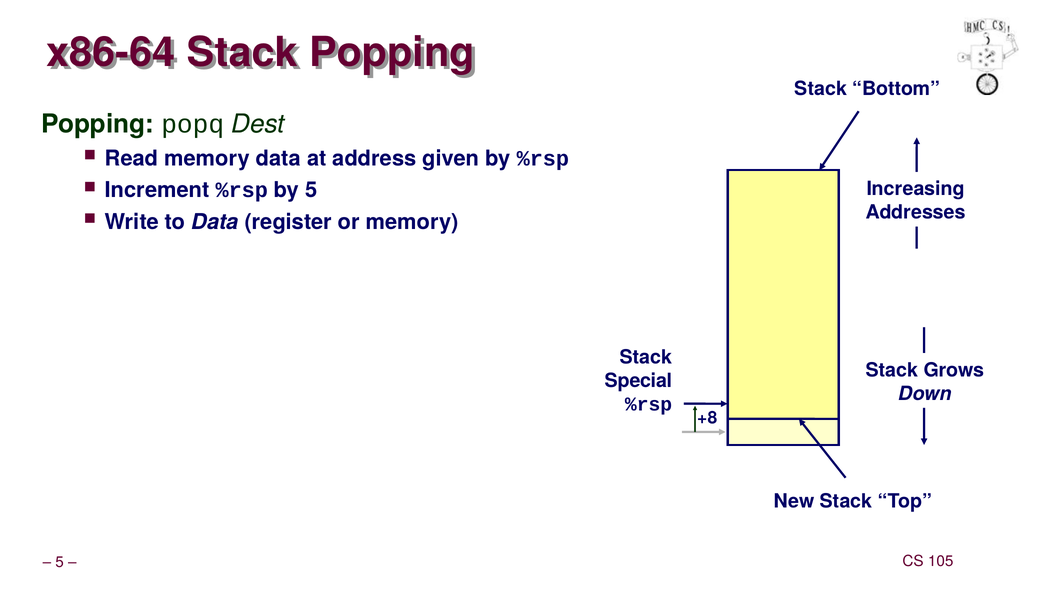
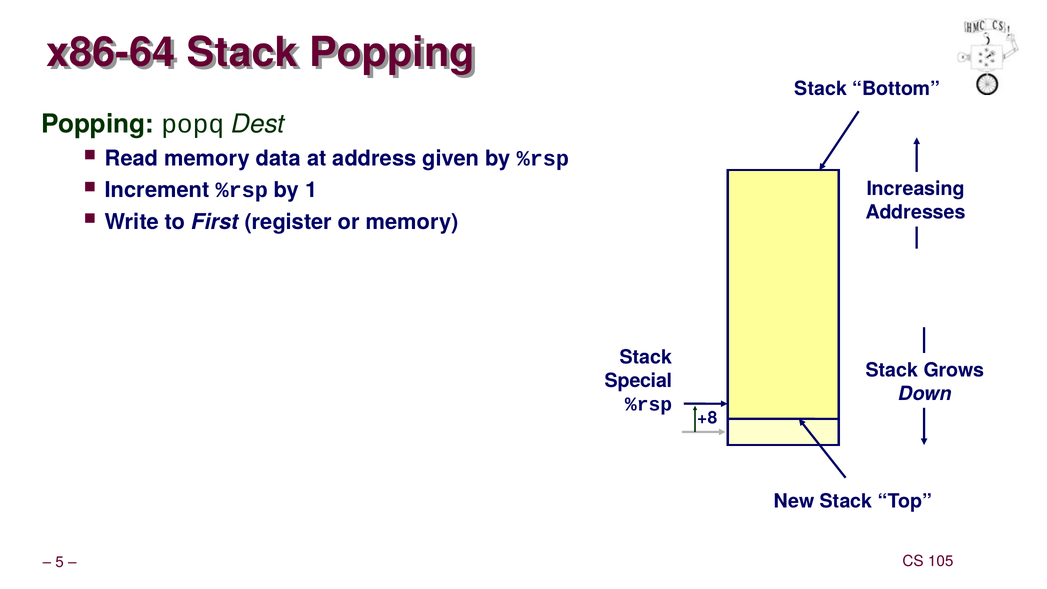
by 5: 5 -> 1
to Data: Data -> First
